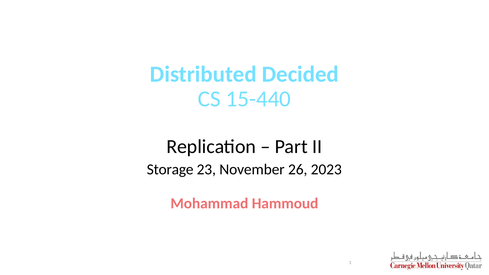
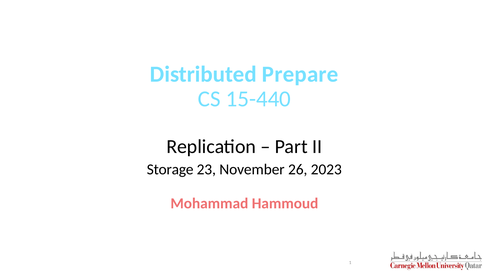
Decided: Decided -> Prepare
